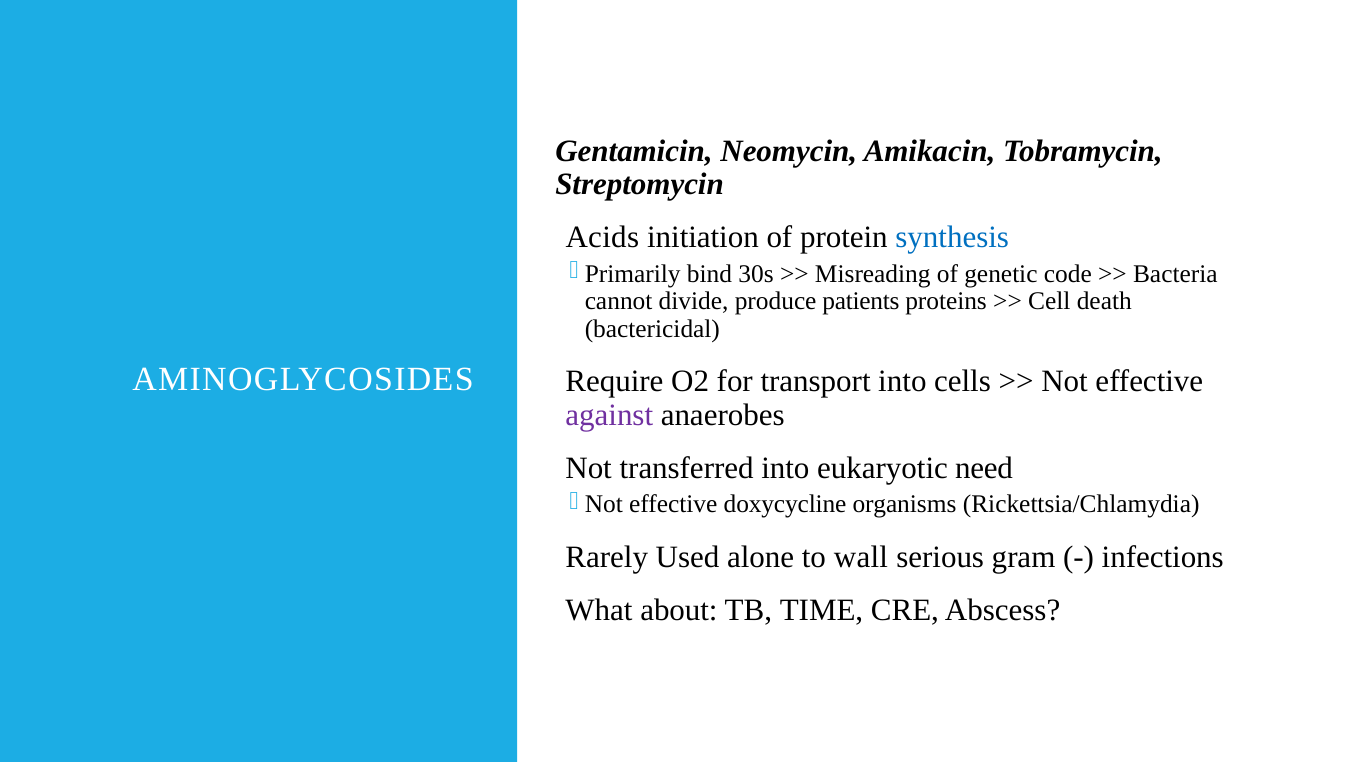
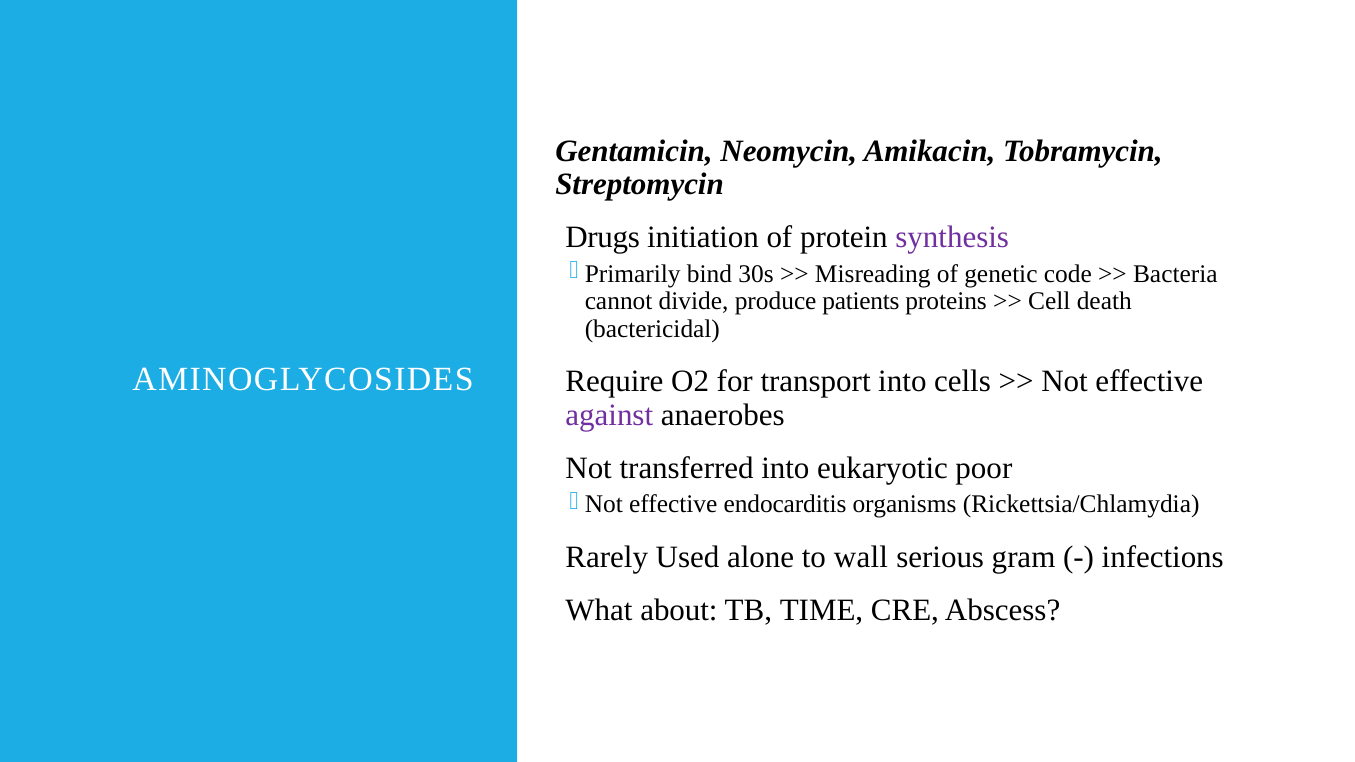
Acids: Acids -> Drugs
synthesis colour: blue -> purple
need: need -> poor
doxycycline: doxycycline -> endocarditis
